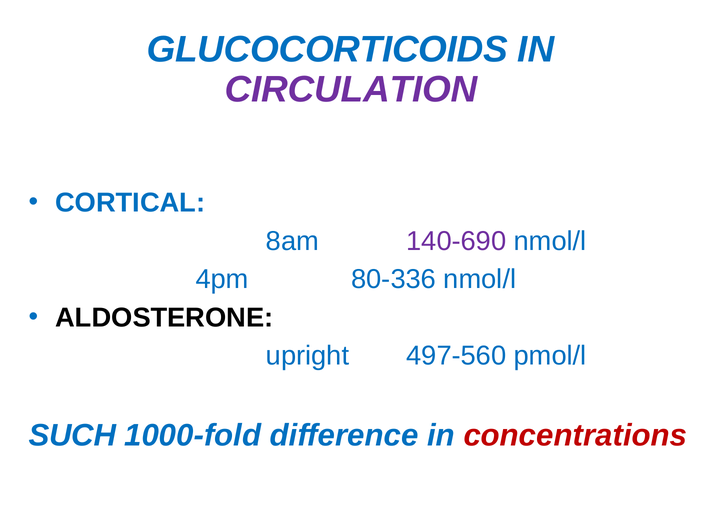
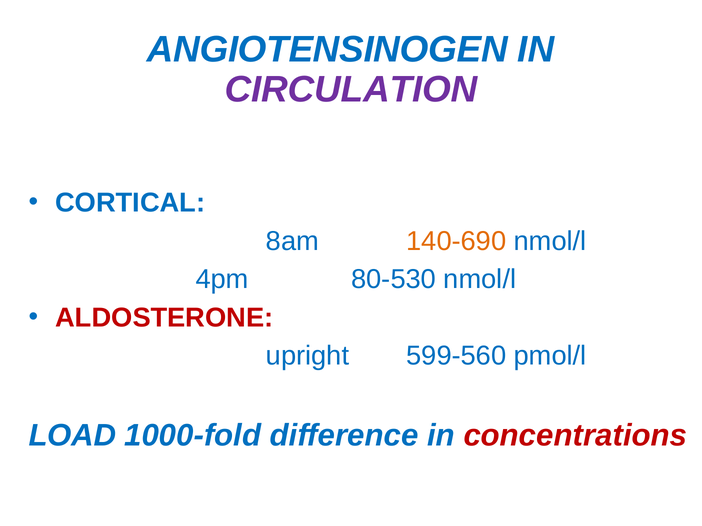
GLUCOCORTICOIDS: GLUCOCORTICOIDS -> ANGIOTENSINOGEN
140-690 colour: purple -> orange
80-336: 80-336 -> 80-530
ALDOSTERONE colour: black -> red
497-560: 497-560 -> 599-560
SUCH: SUCH -> LOAD
